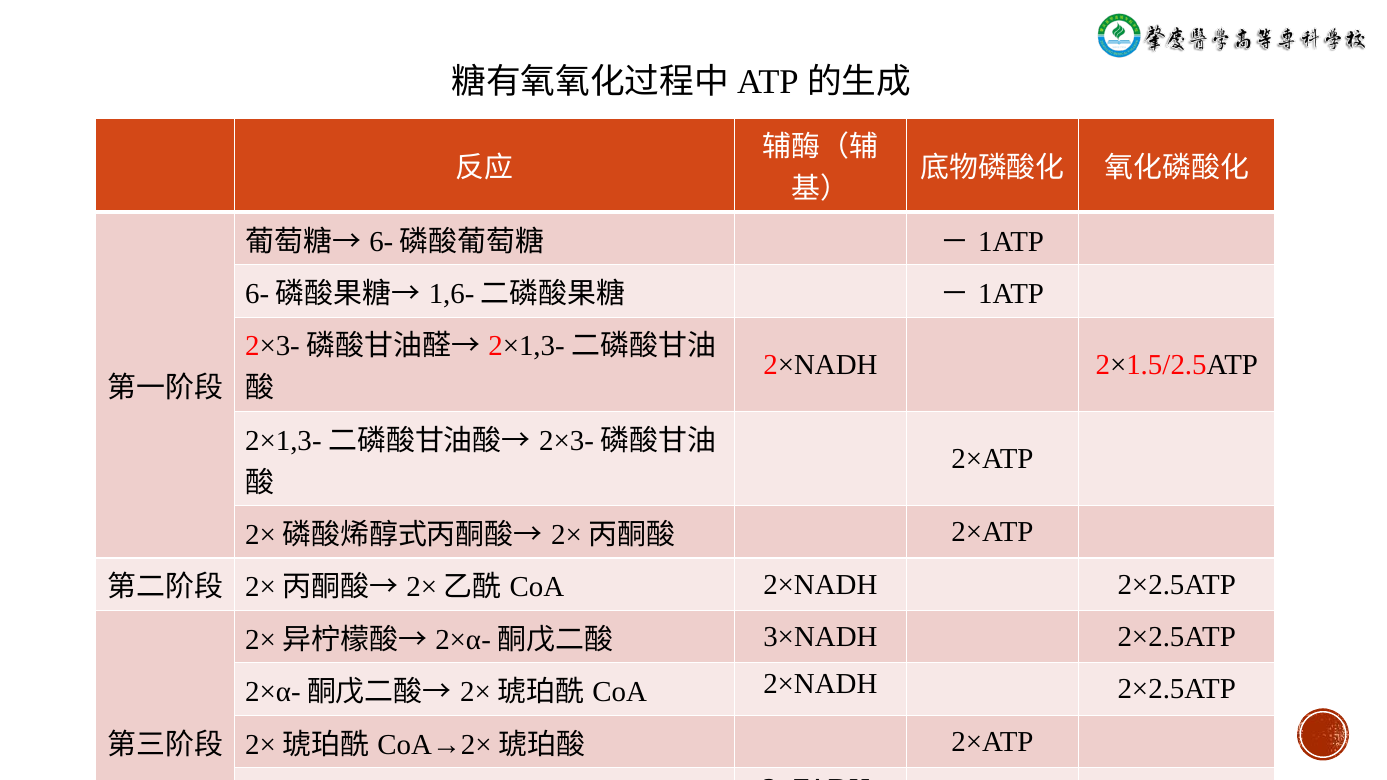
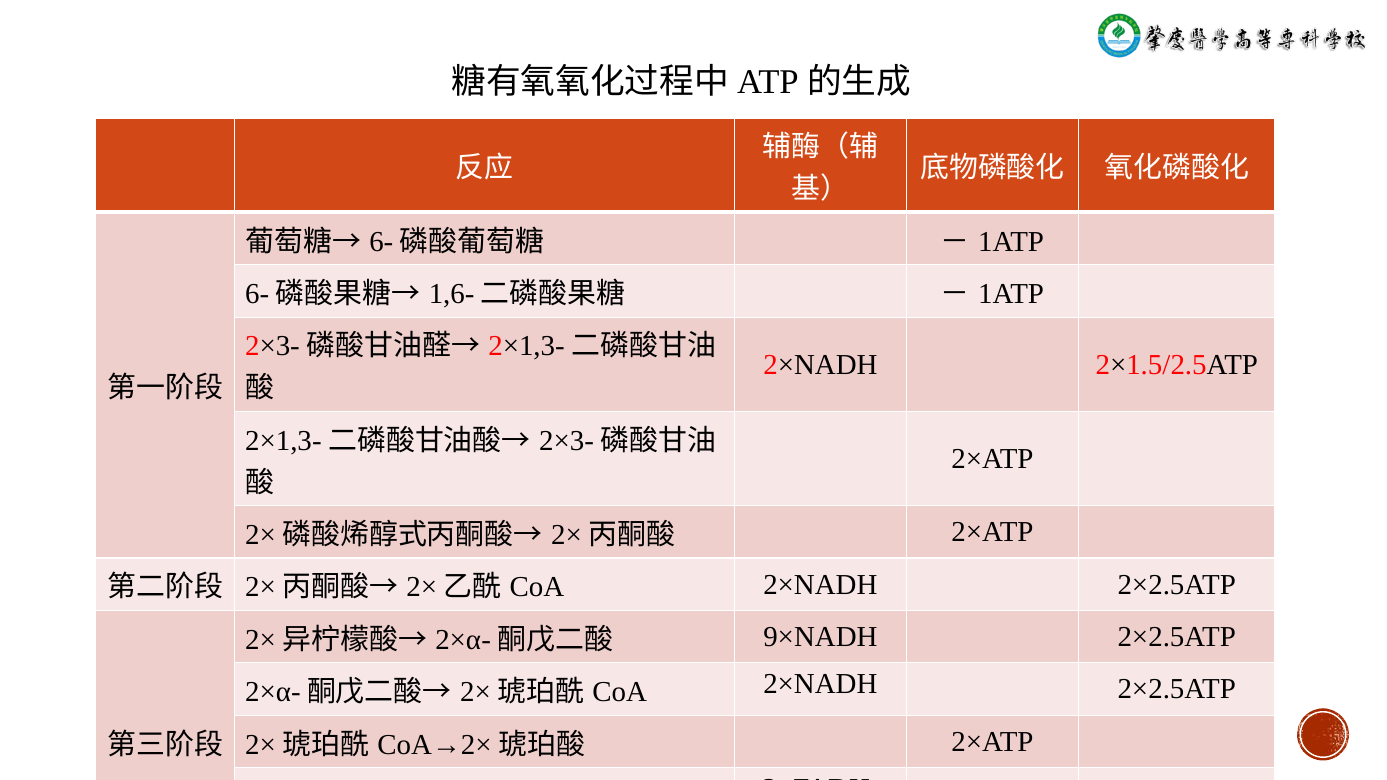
3×NADH: 3×NADH -> 9×NADH
